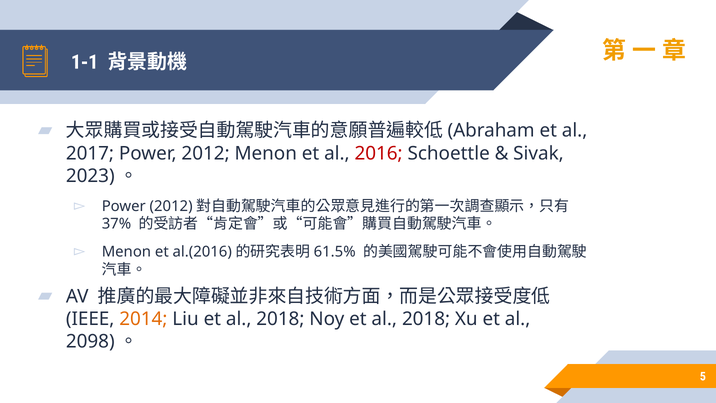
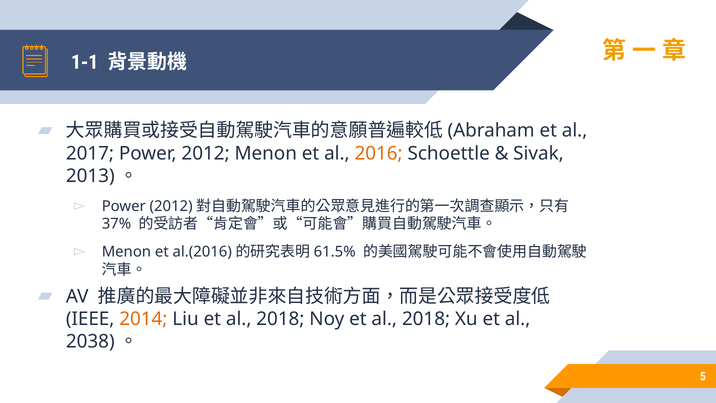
2016 colour: red -> orange
2023: 2023 -> 2013
2098: 2098 -> 2038
